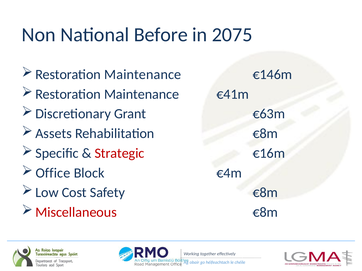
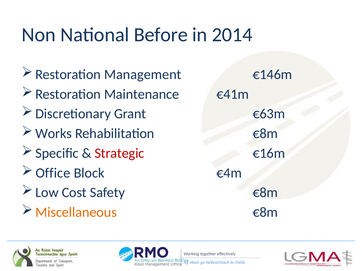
2075: 2075 -> 2014
Maintenance at (143, 75): Maintenance -> Management
Assets: Assets -> Works
Miscellaneous colour: red -> orange
